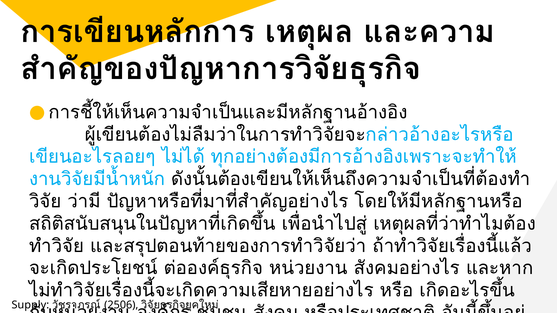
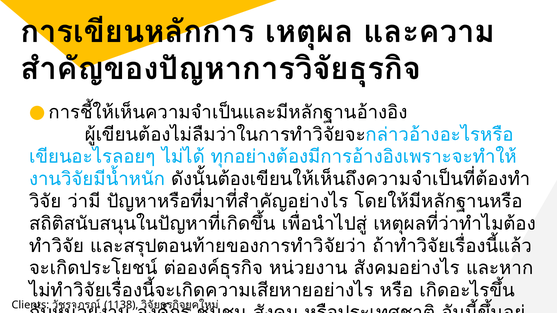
Supply: Supply -> Clients
2506: 2506 -> 1138
